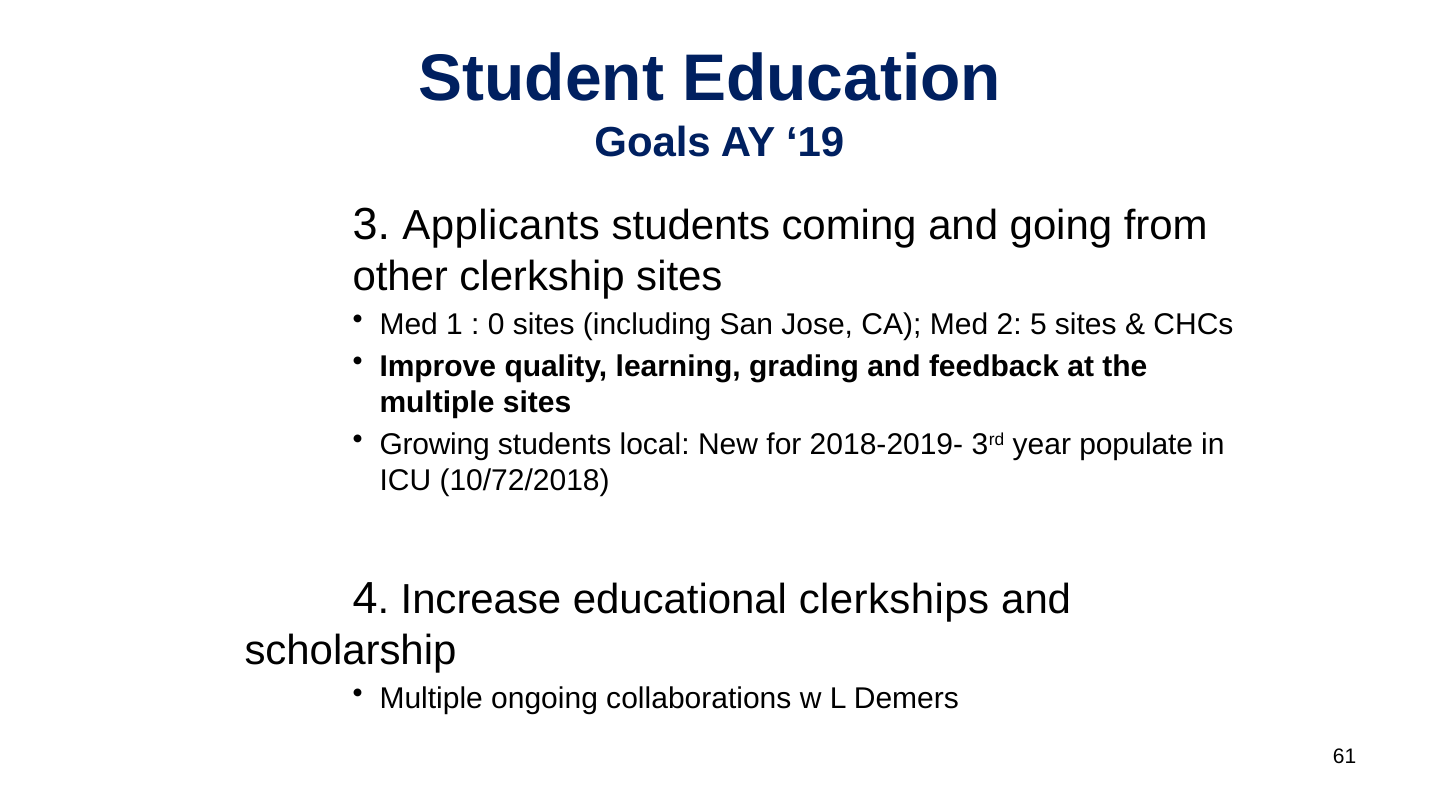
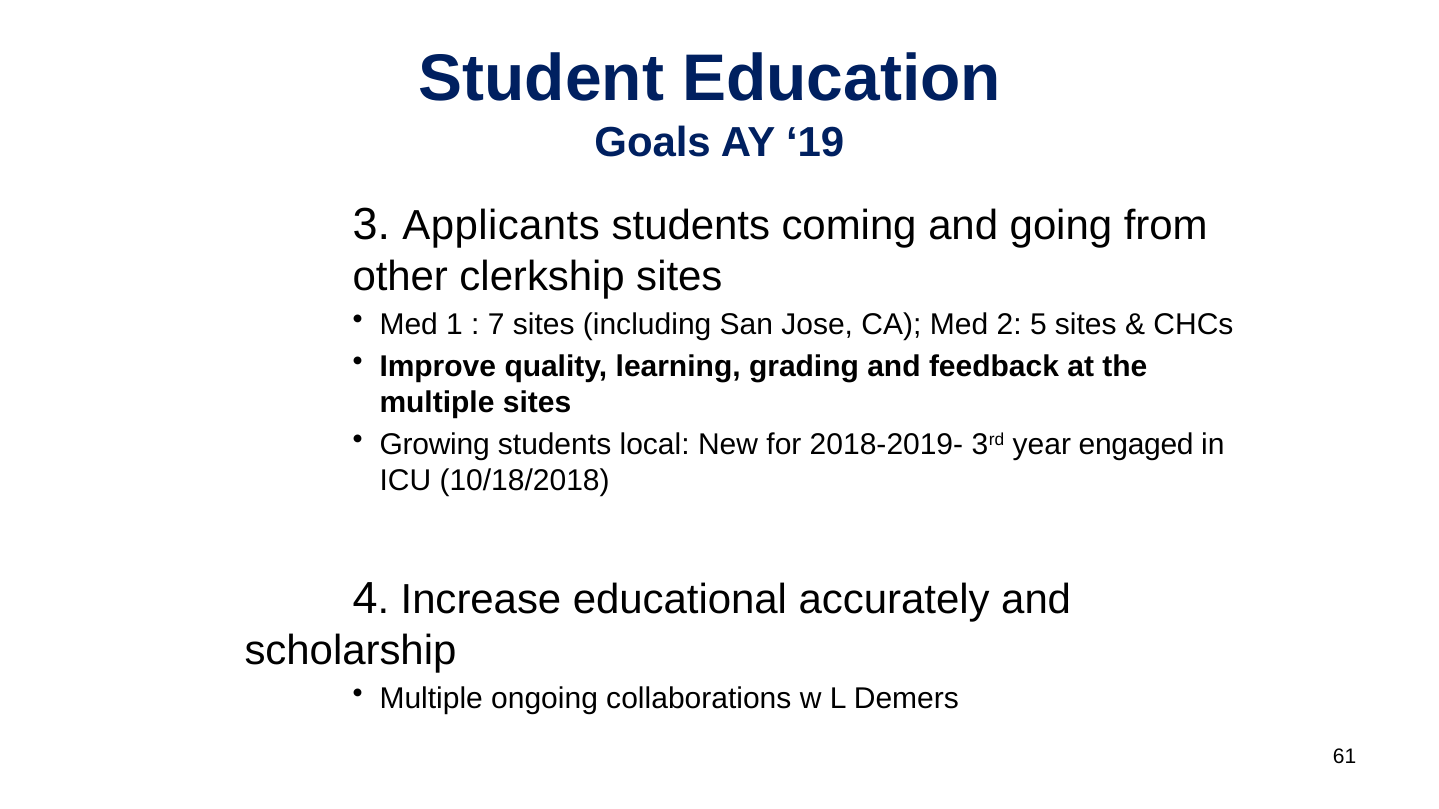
0: 0 -> 7
populate: populate -> engaged
10/72/2018: 10/72/2018 -> 10/18/2018
clerkships: clerkships -> accurately
